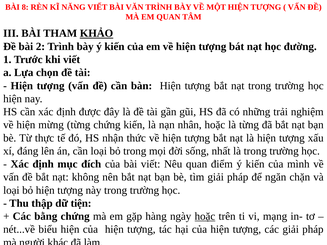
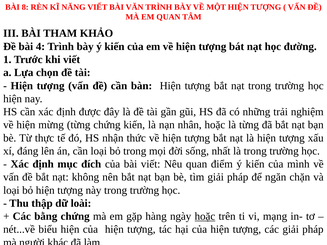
KHẢO underline: present -> none
2: 2 -> 4
tiện: tiện -> loài
